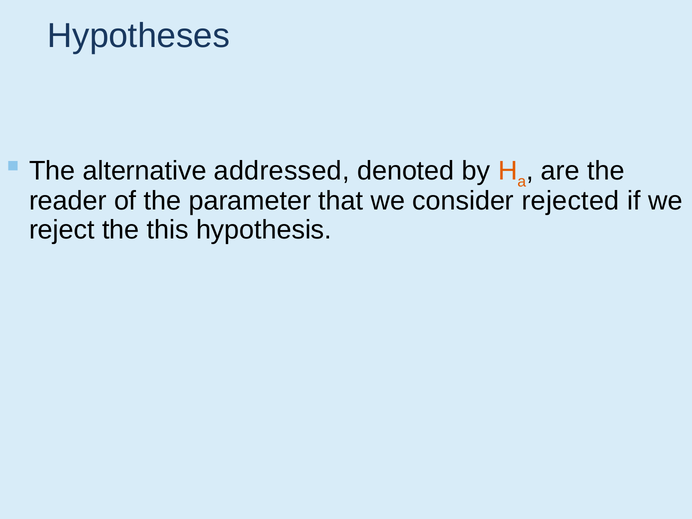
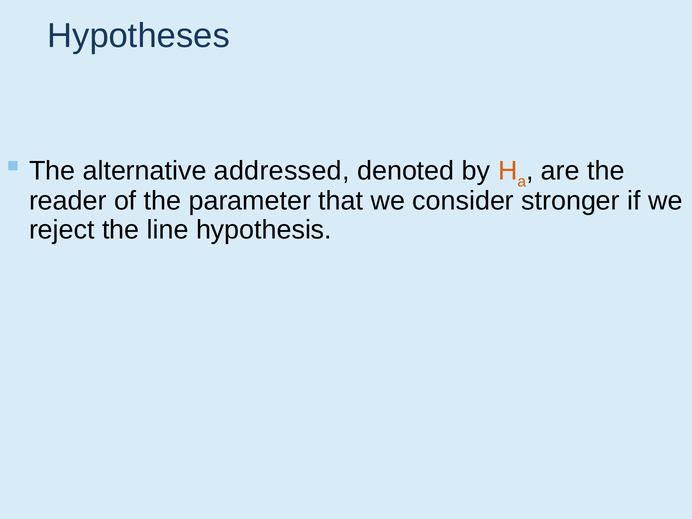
rejected: rejected -> stronger
this: this -> line
